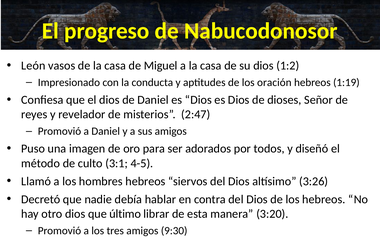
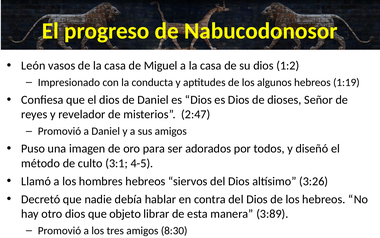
oración: oración -> algunos
último: último -> objeto
3:20: 3:20 -> 3:89
9:30: 9:30 -> 8:30
